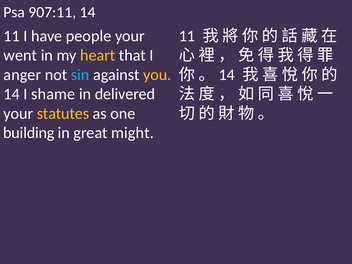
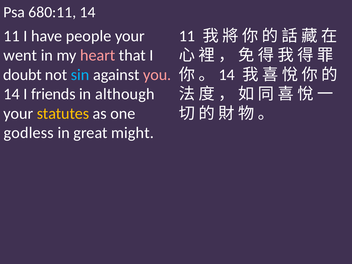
907:11: 907:11 -> 680:11
heart colour: yellow -> pink
anger: anger -> doubt
you colour: yellow -> pink
shame: shame -> friends
delivered: delivered -> although
building: building -> godless
